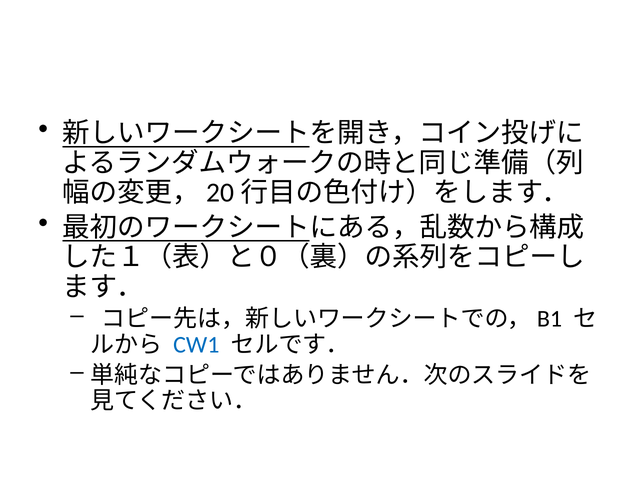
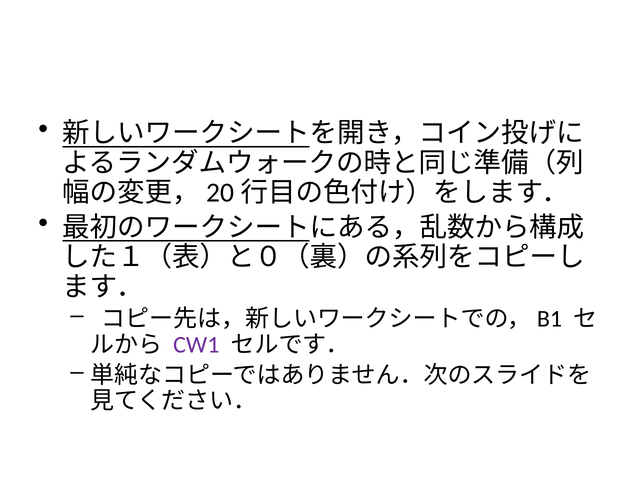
CW1 colour: blue -> purple
